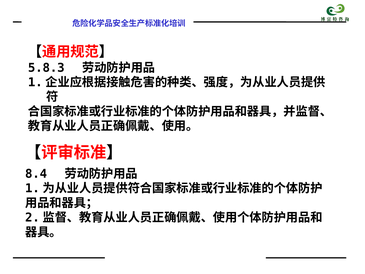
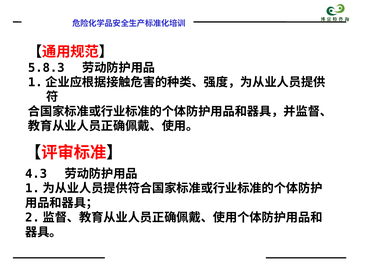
8.4: 8.4 -> 4.3
